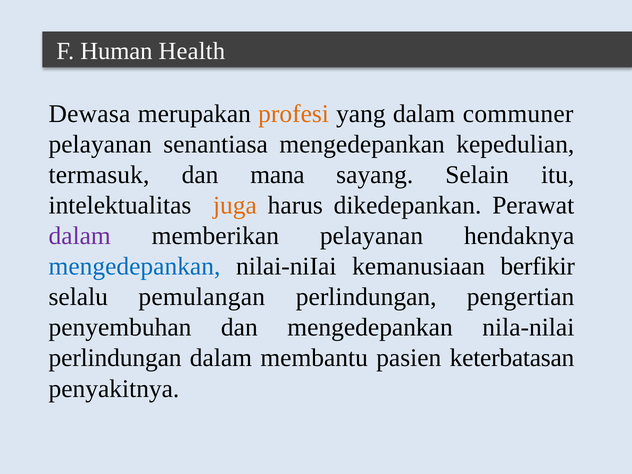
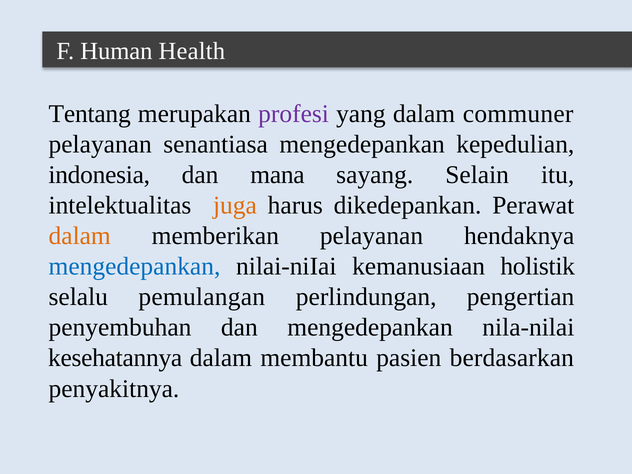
Dewasa: Dewasa -> Tentang
profesi colour: orange -> purple
termasuk: termasuk -> indonesia
dalam at (80, 236) colour: purple -> orange
berfikir: berfikir -> holistik
perlindungan at (115, 358): perlindungan -> kesehatannya
keterbatasan: keterbatasan -> berdasarkan
